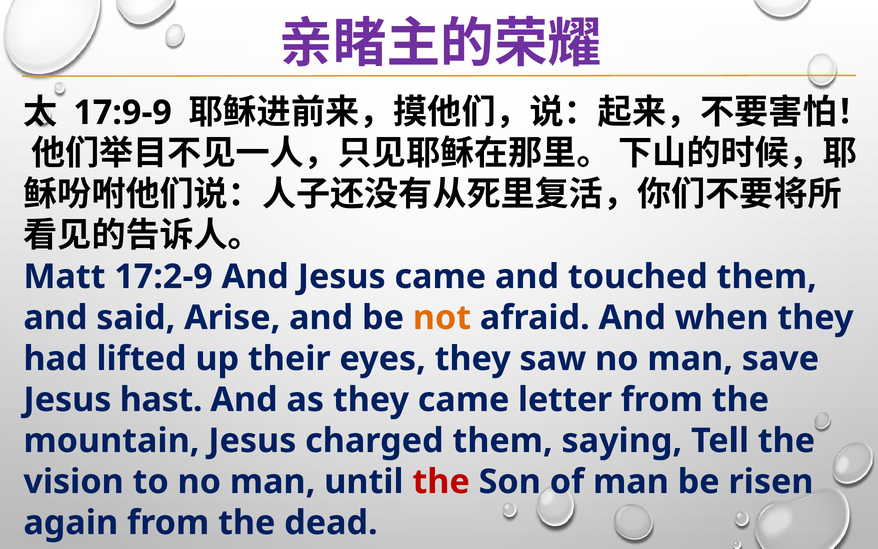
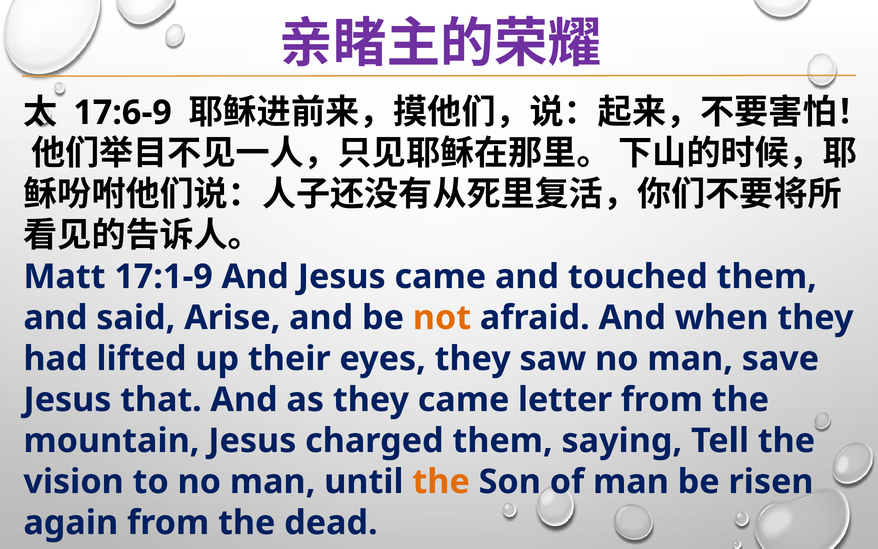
17:9-9: 17:9-9 -> 17:6-9
17:2-9: 17:2-9 -> 17:1-9
hast: hast -> that
the at (441, 482) colour: red -> orange
